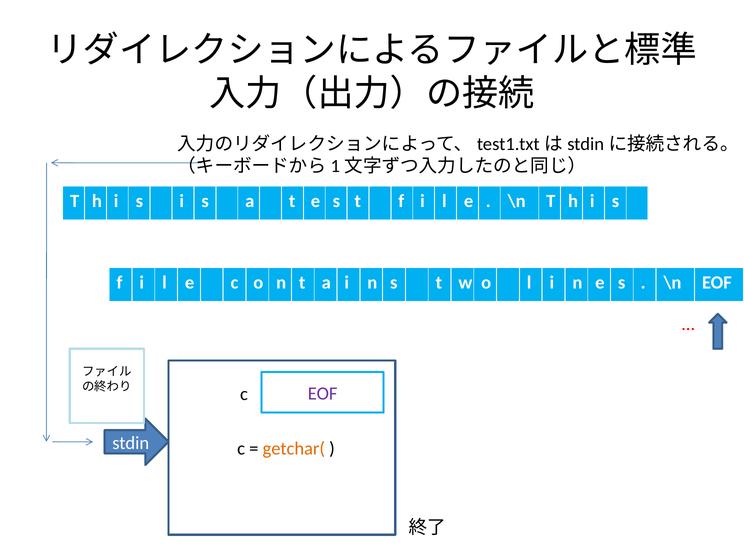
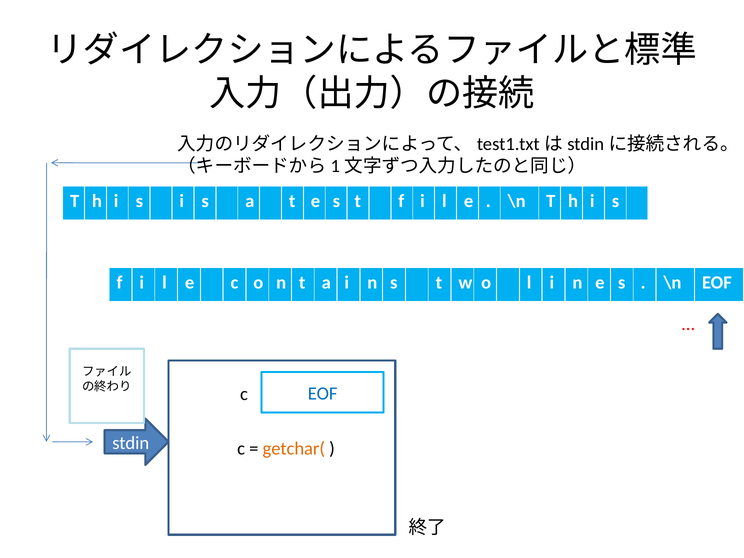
EOF at (323, 394) colour: purple -> blue
